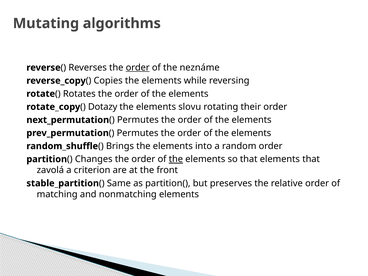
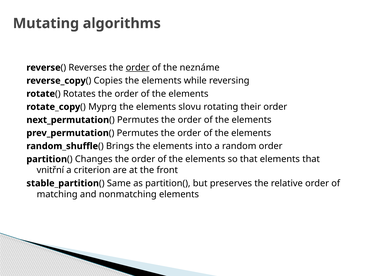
Dotazy: Dotazy -> Myprg
the at (176, 159) underline: present -> none
zavolá: zavolá -> vnitřní
